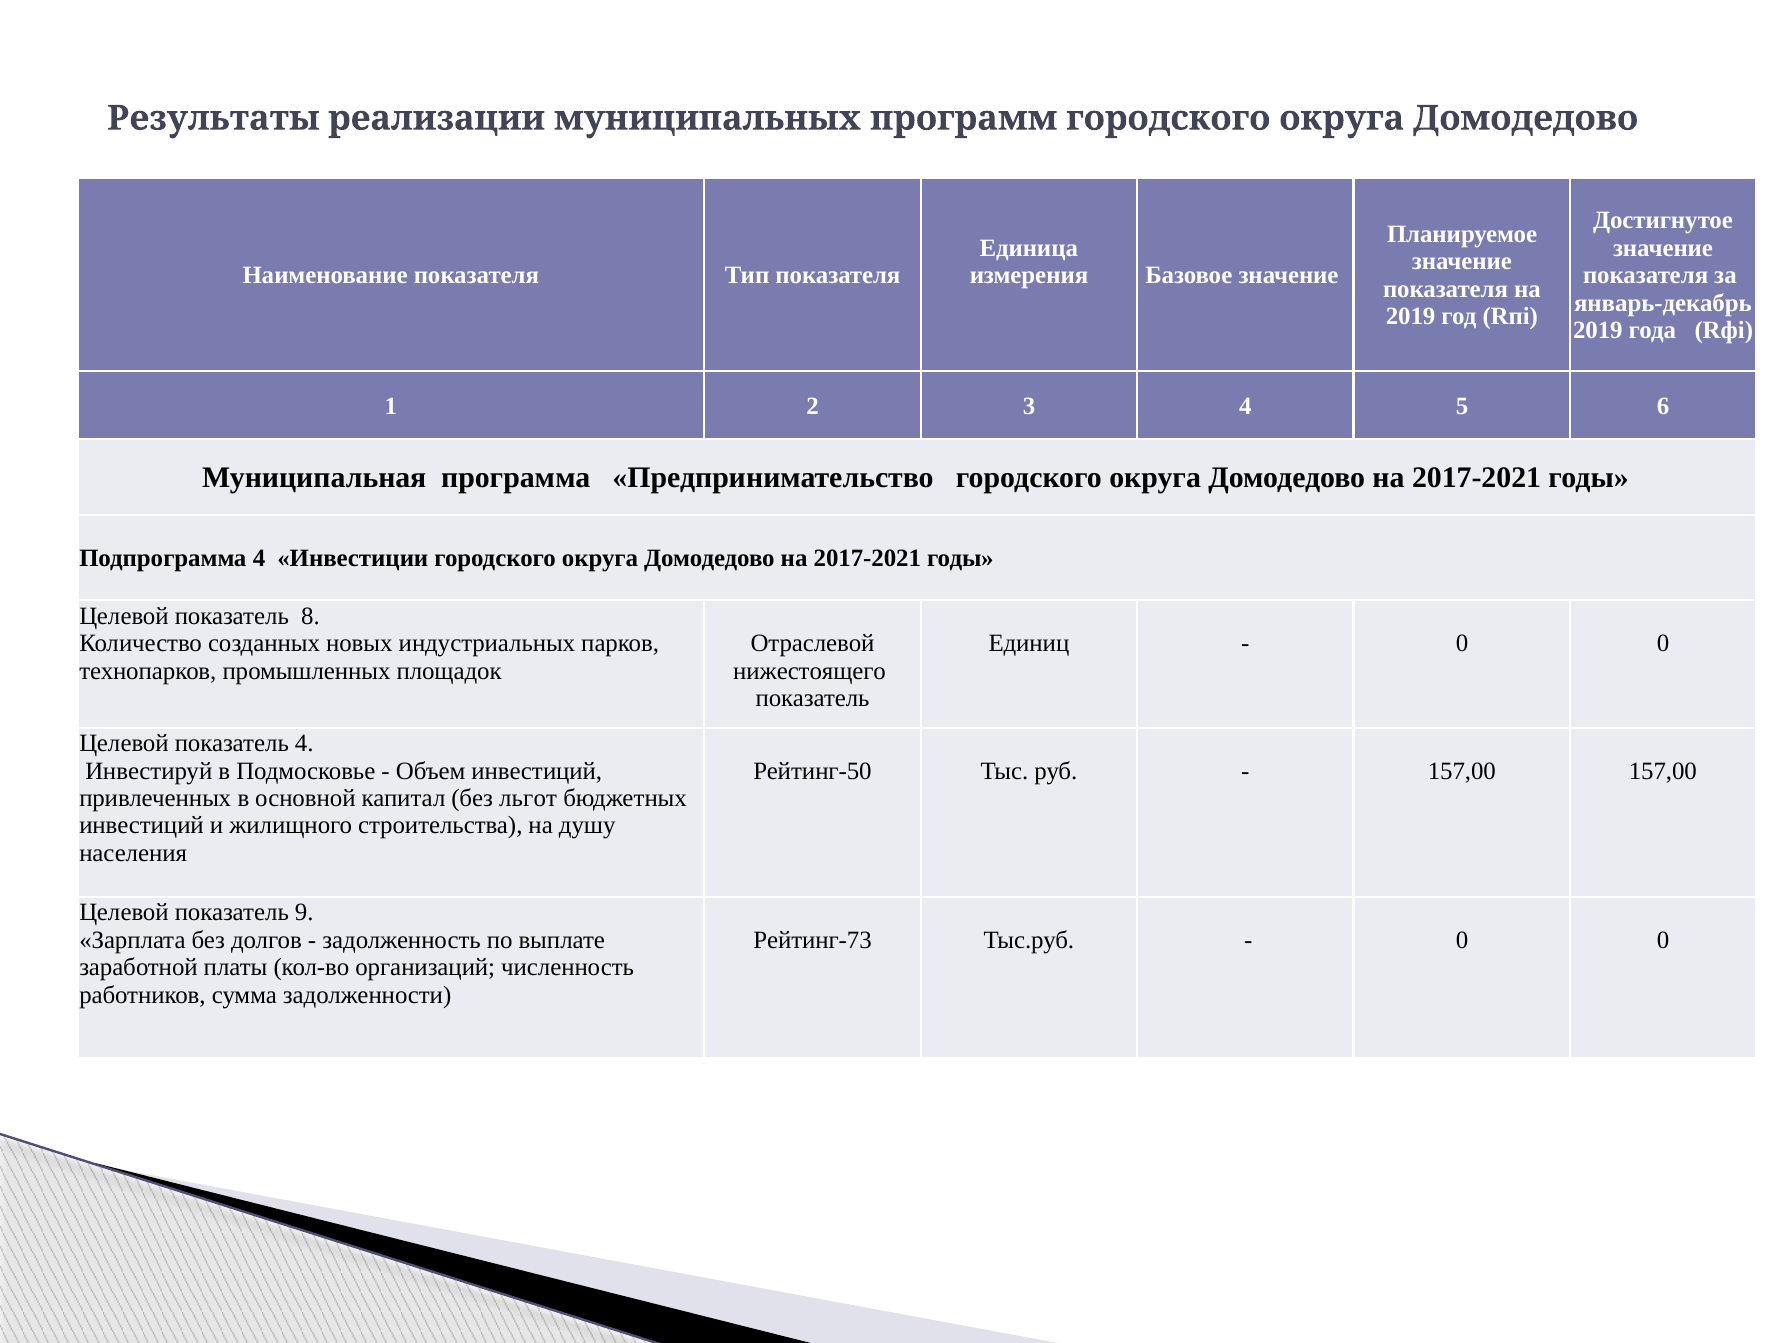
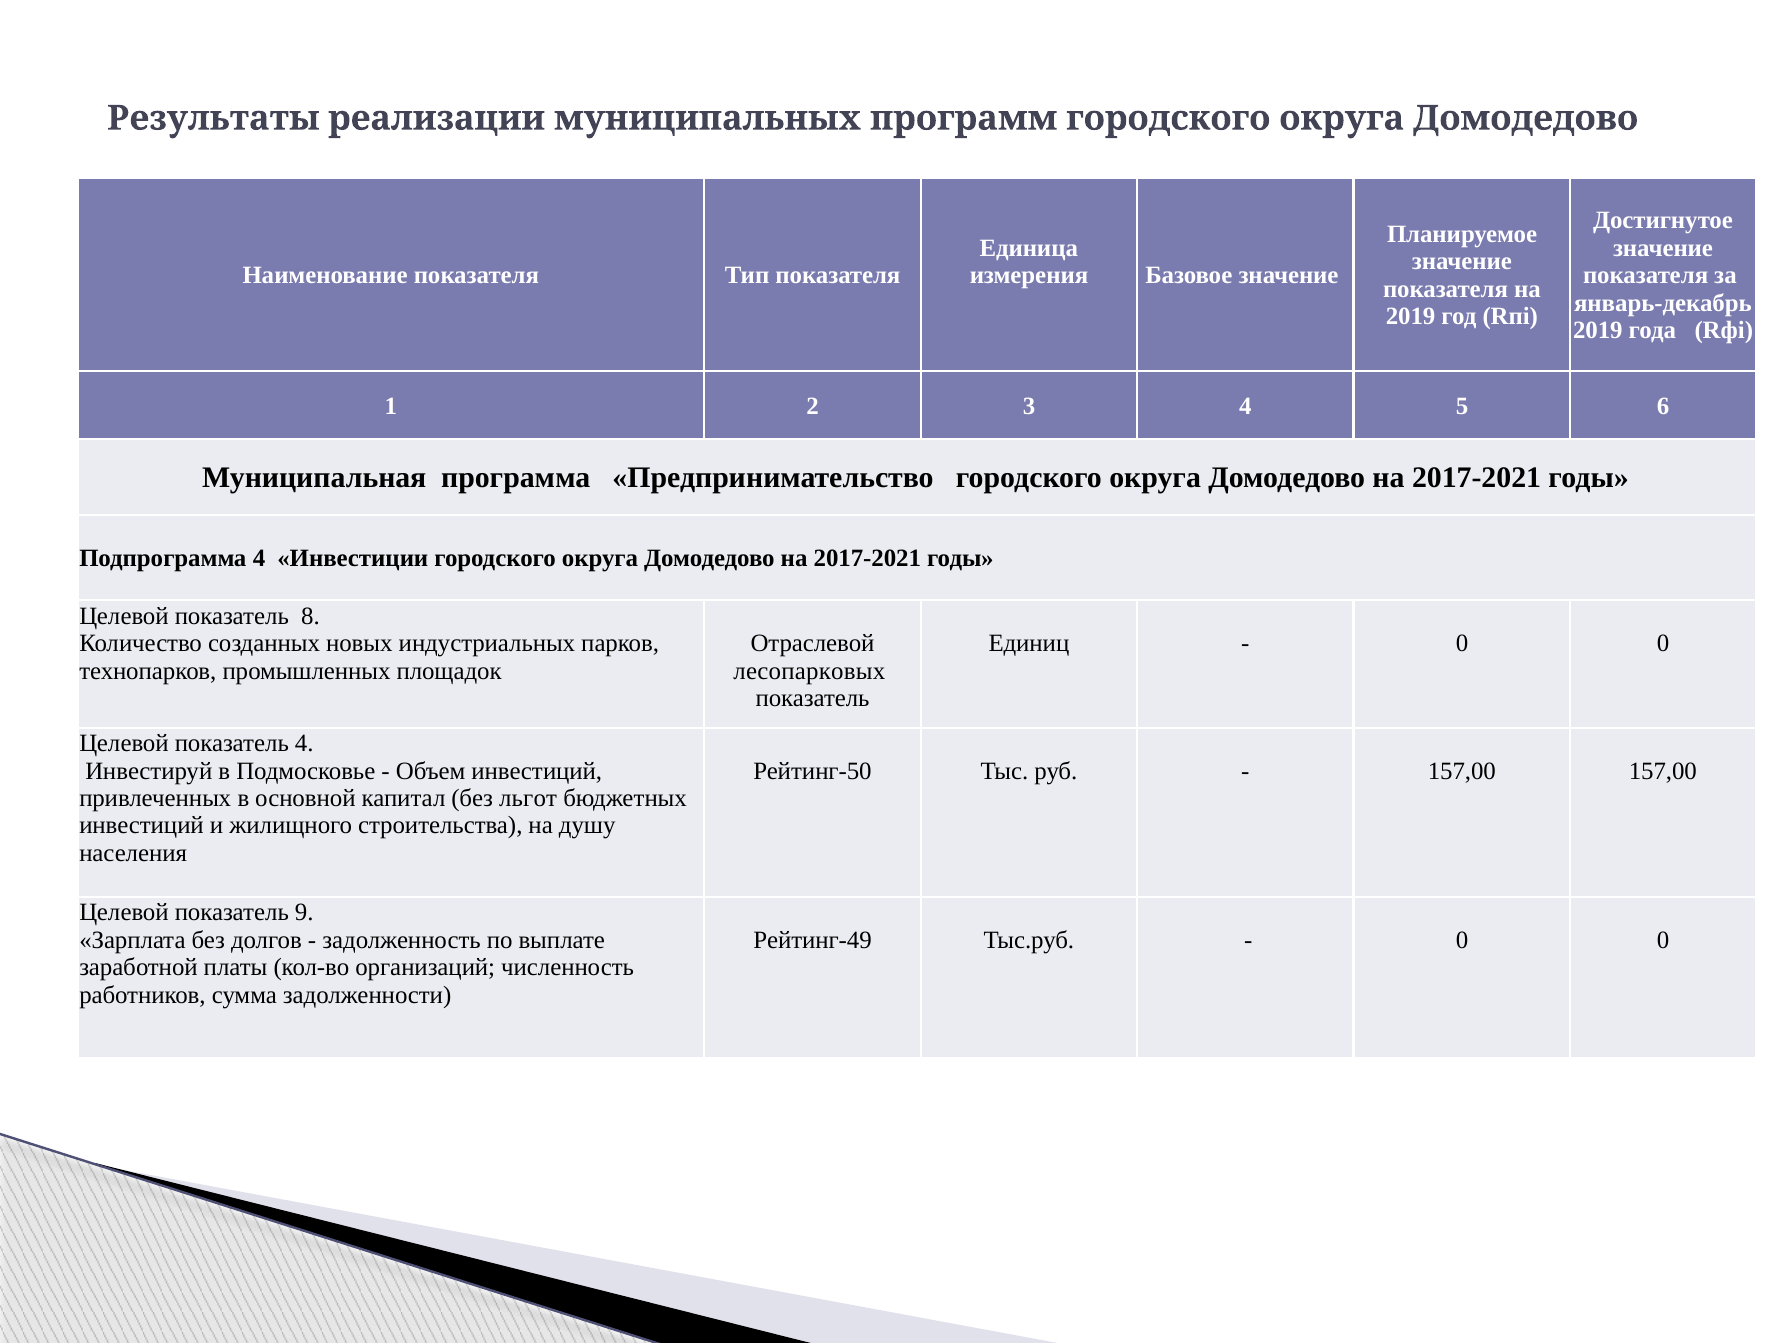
нижестоящего: нижестоящего -> лесопарковых
Рейтинг-73: Рейтинг-73 -> Рейтинг-49
